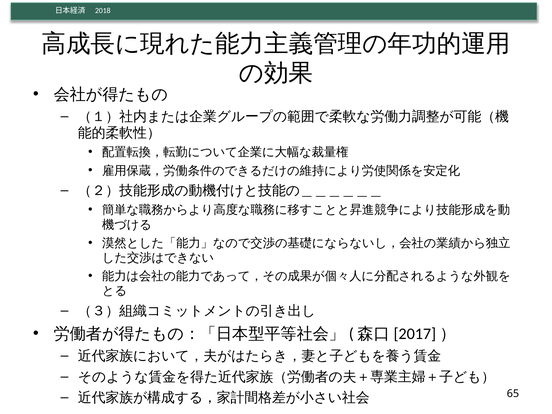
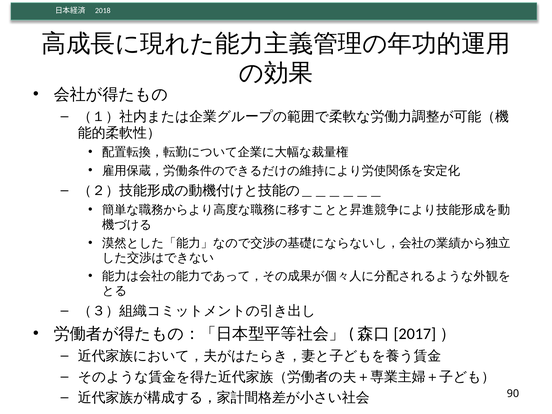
65: 65 -> 90
